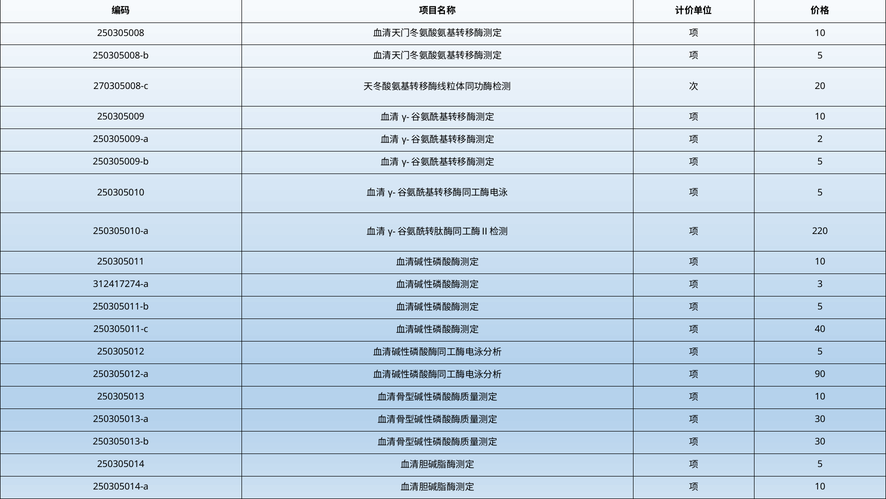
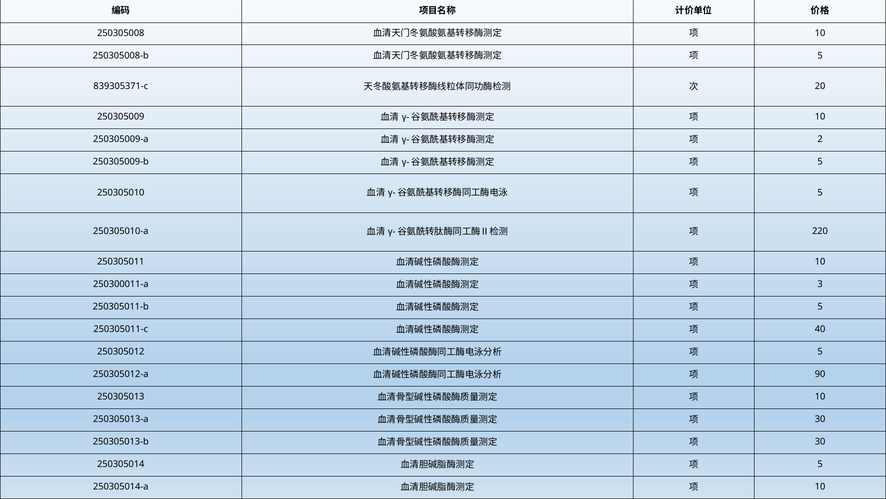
270305008-c: 270305008-c -> 839305371-c
312417274-a: 312417274-a -> 250300011-a
